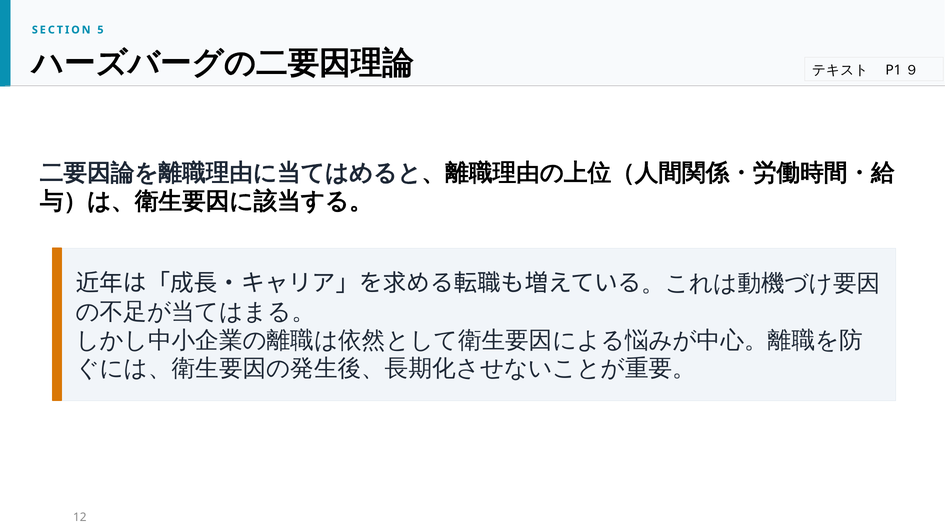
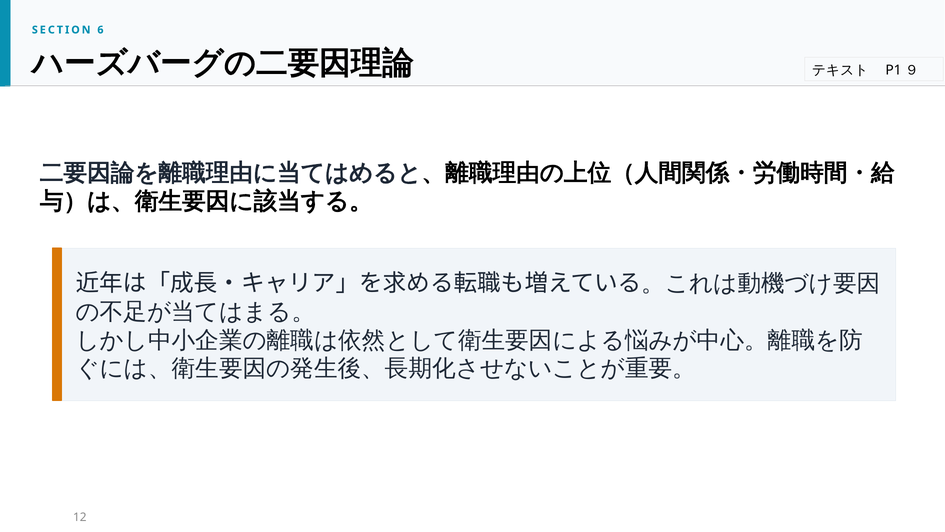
5: 5 -> 6
